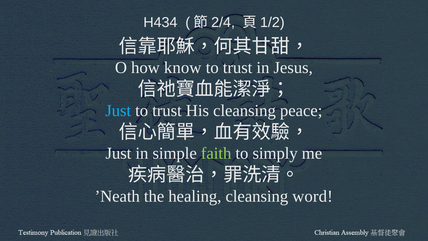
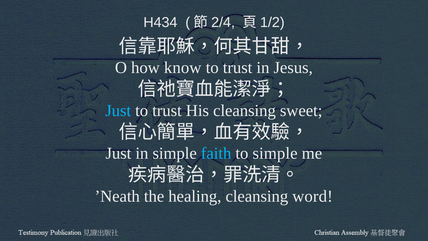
peace: peace -> sweet
faith colour: light green -> light blue
to simply: simply -> simple
